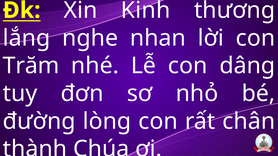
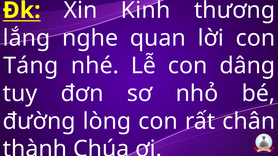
nhan: nhan -> quan
Trăm: Trăm -> Táng
